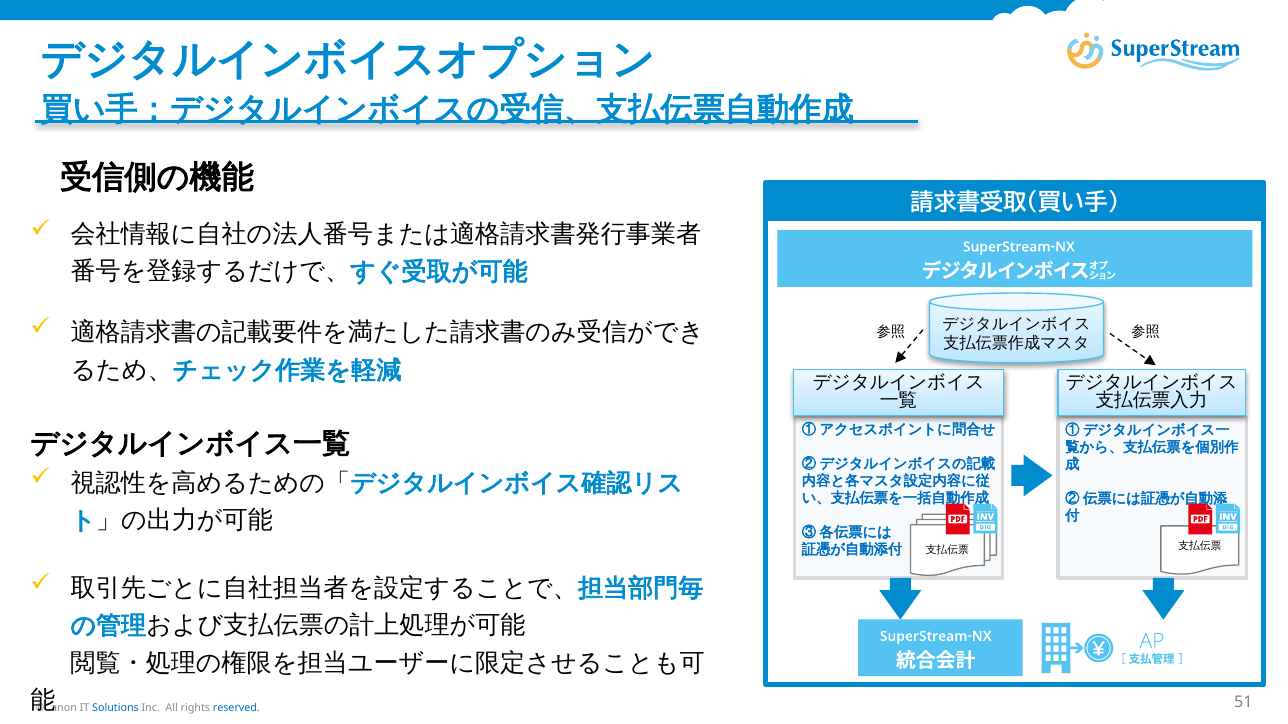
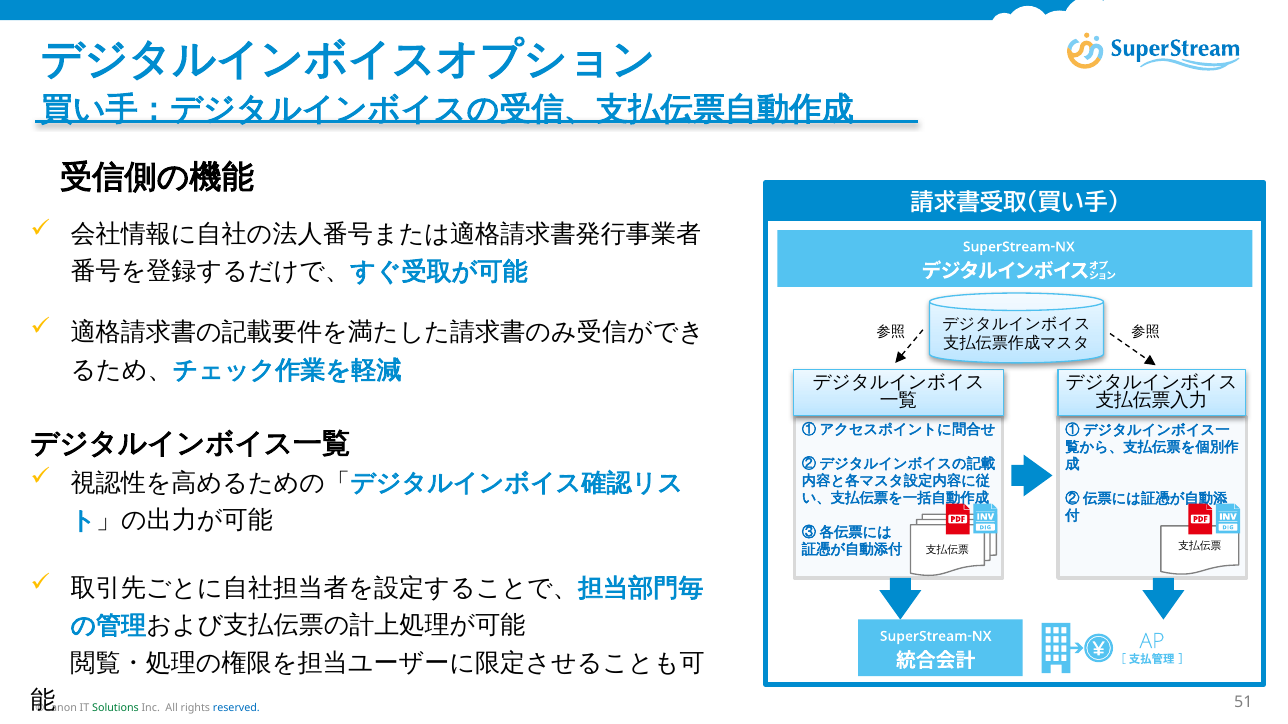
Solutions colour: blue -> green
